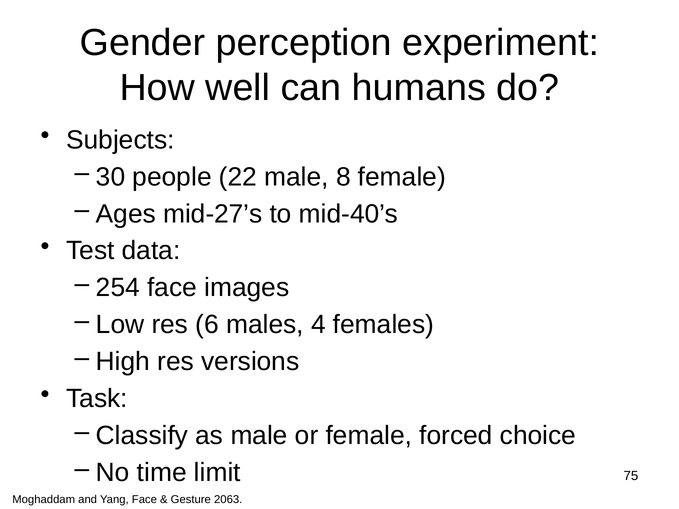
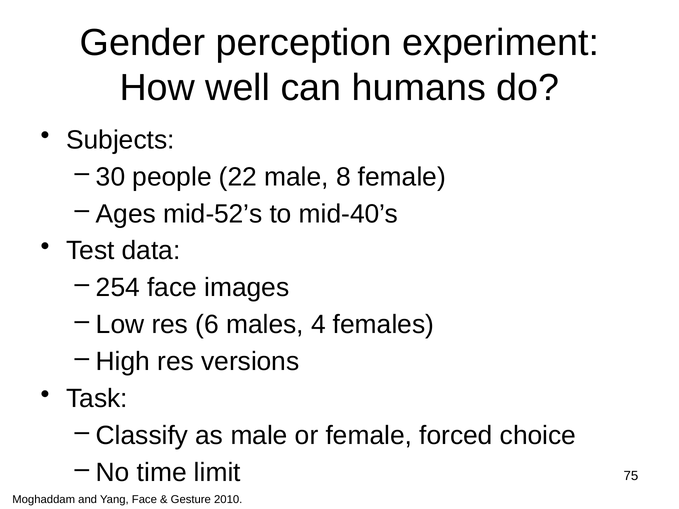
mid-27’s: mid-27’s -> mid-52’s
2063: 2063 -> 2010
